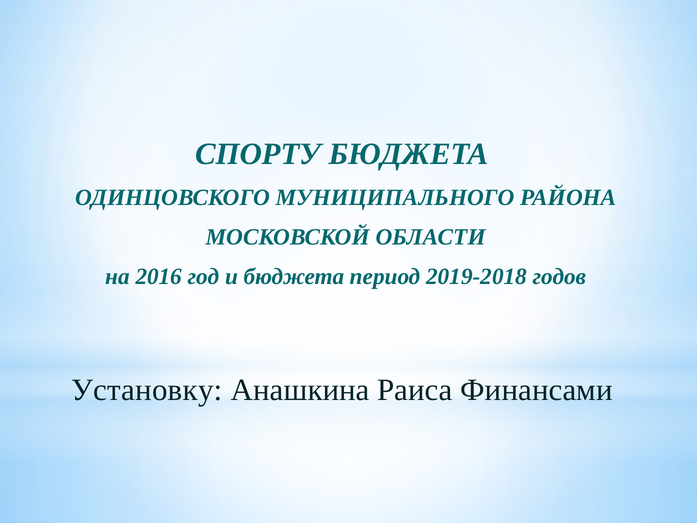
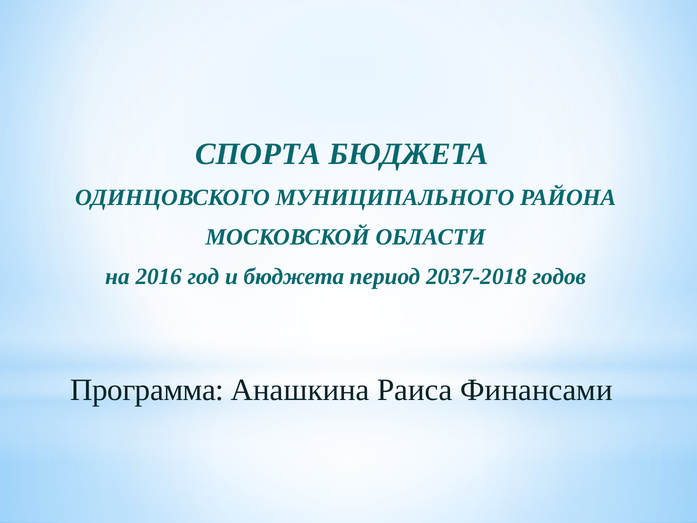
СПОРТУ: СПОРТУ -> СПОРТА
2019-2018: 2019-2018 -> 2037-2018
Установку: Установку -> Программа
